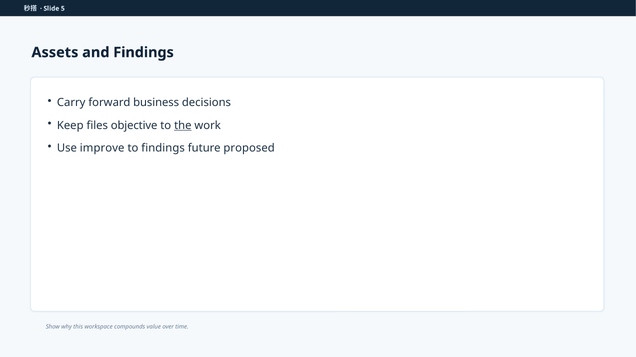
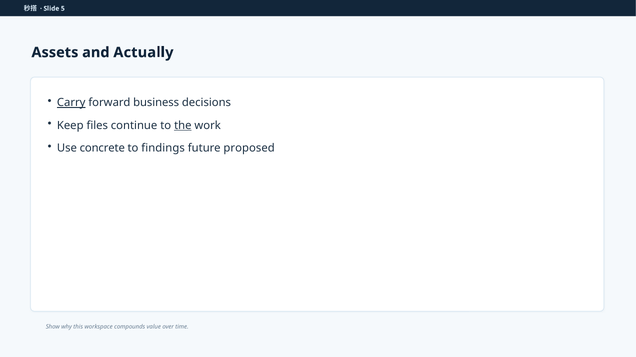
and Findings: Findings -> Actually
Carry underline: none -> present
objective: objective -> continue
improve: improve -> concrete
